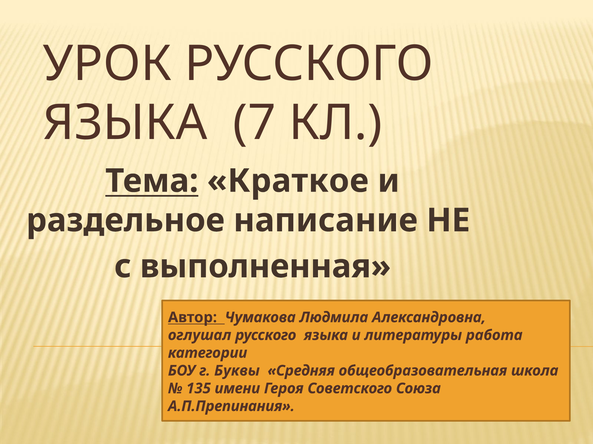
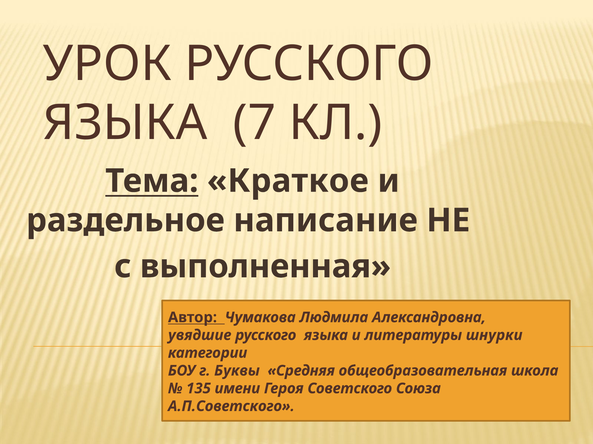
оглушал: оглушал -> увядшие
работа: работа -> шнурки
А.П.Препинания: А.П.Препинания -> А.П.Советского
